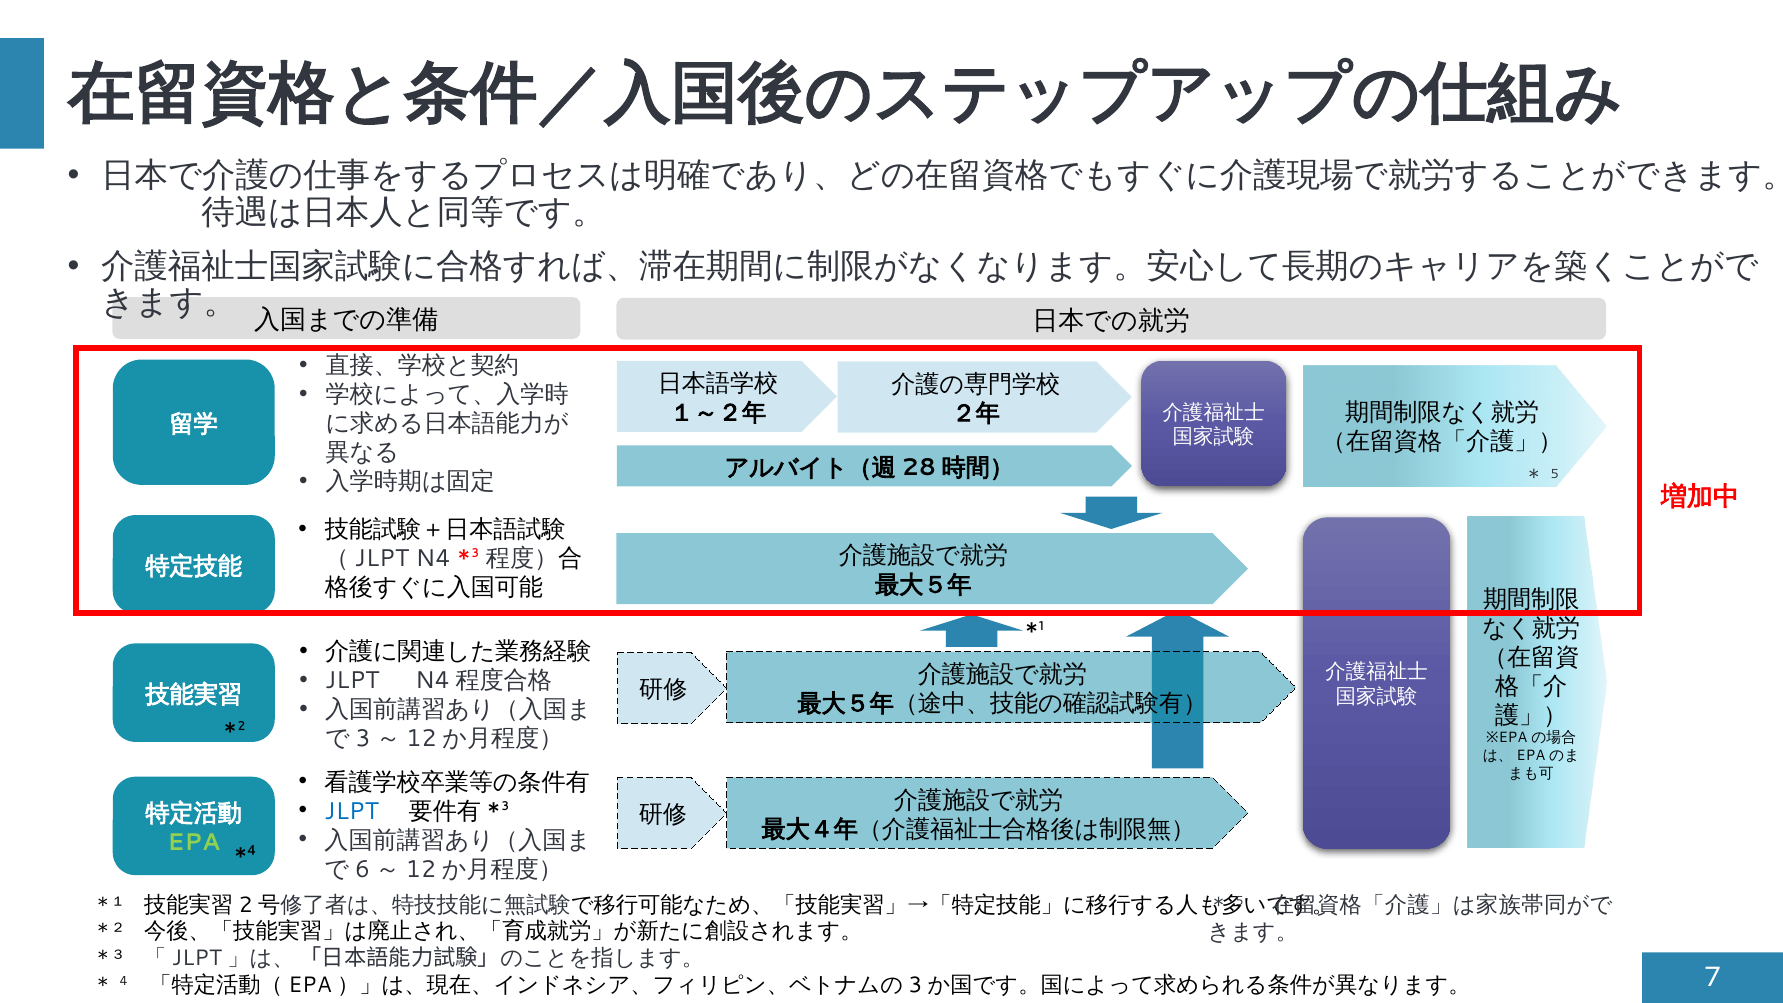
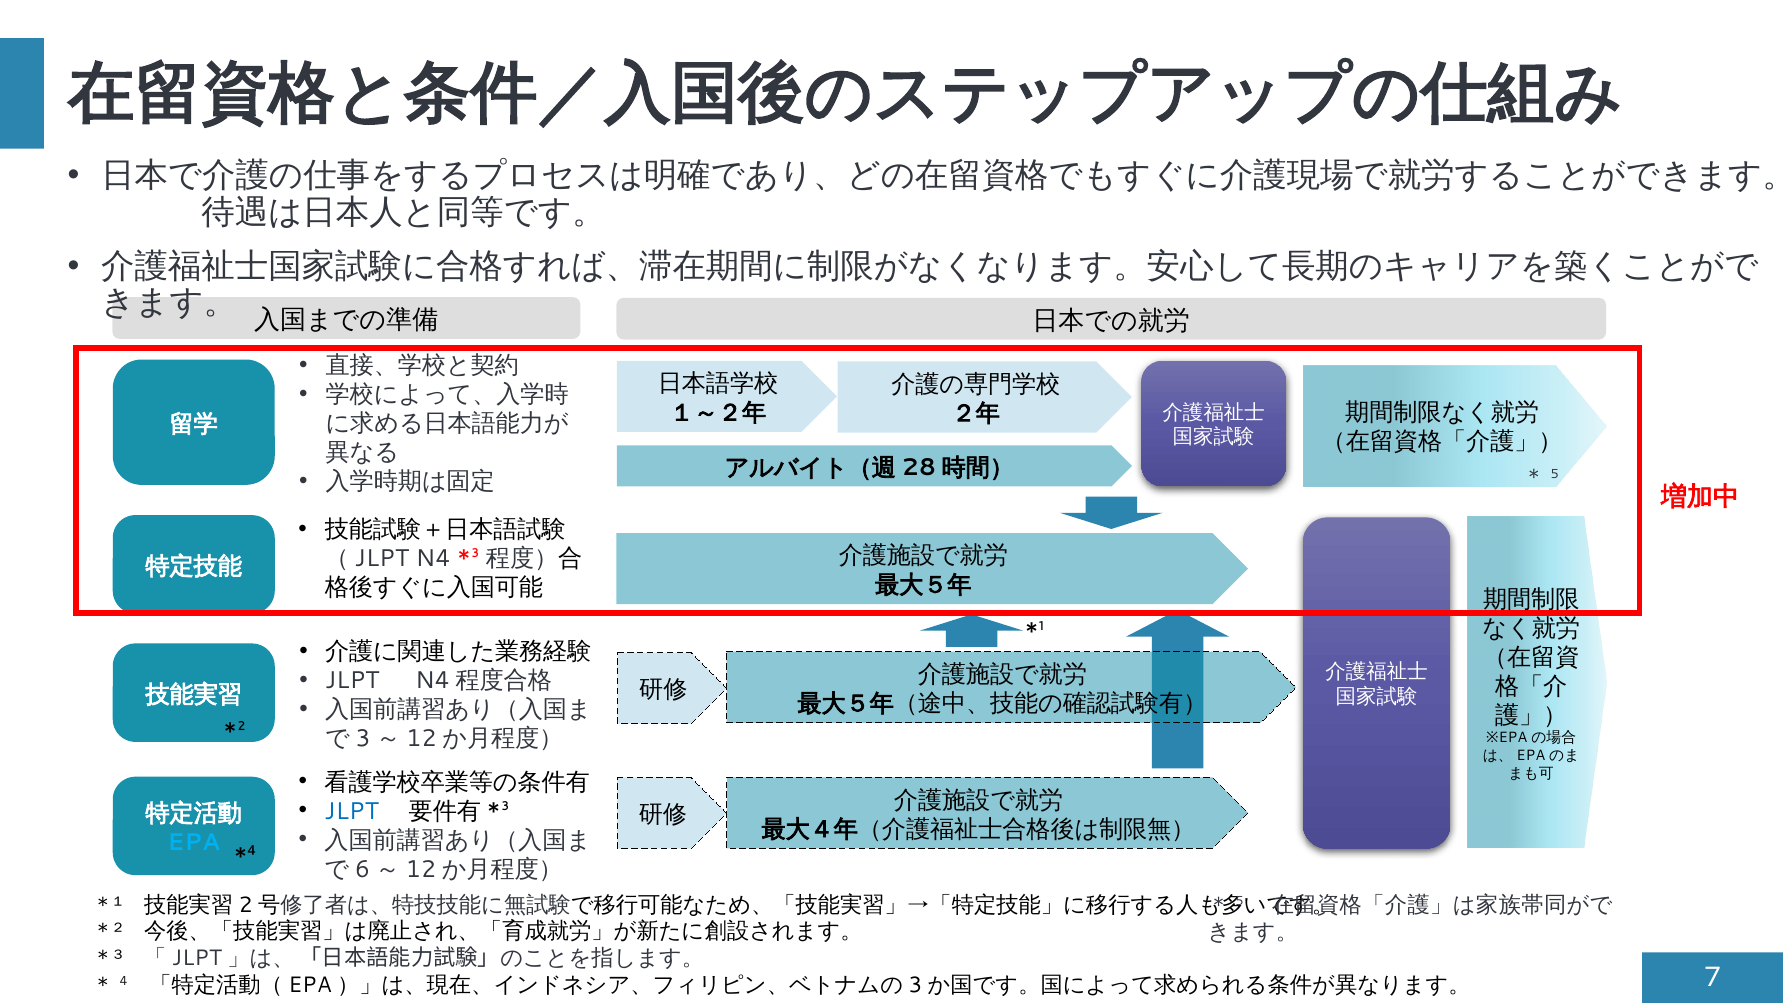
EPA colour: light green -> light blue
